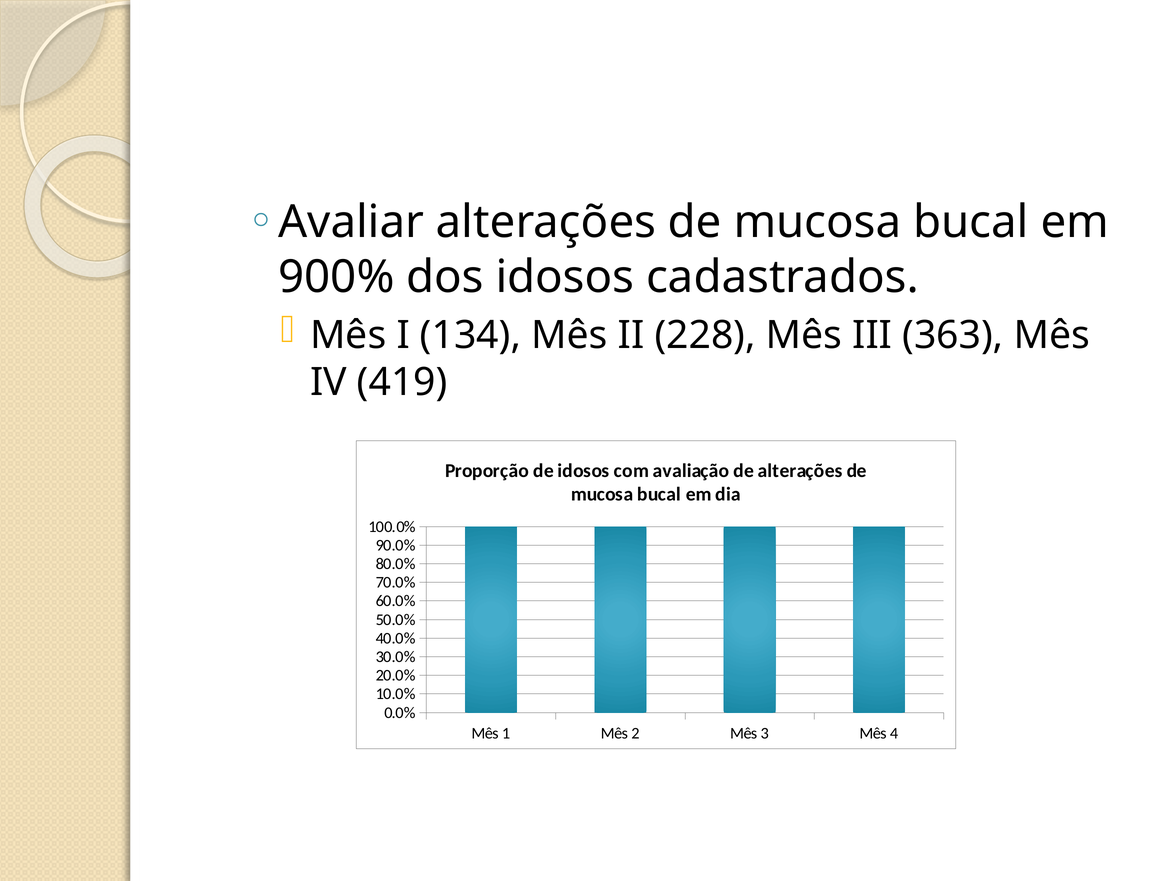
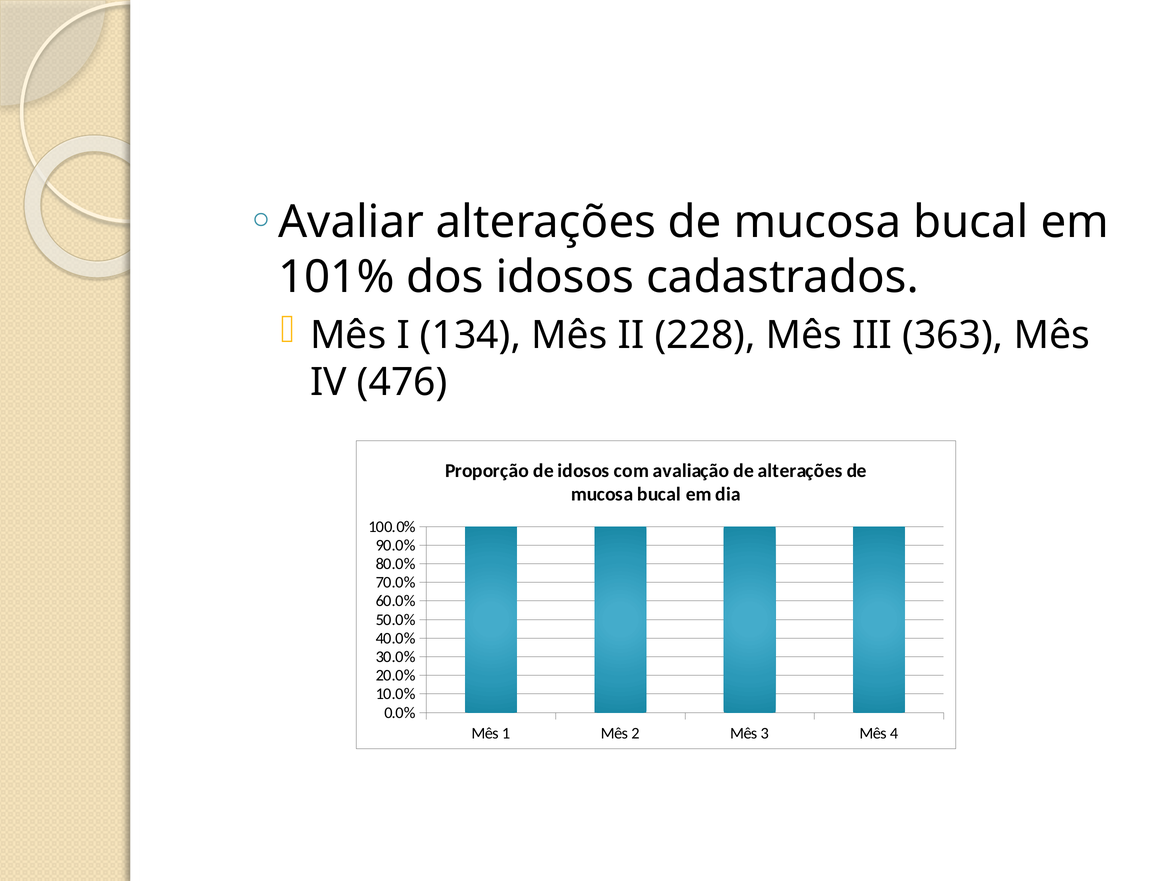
900%: 900% -> 101%
419: 419 -> 476
